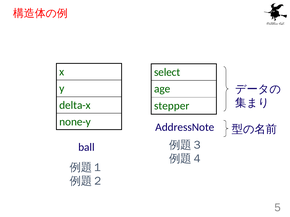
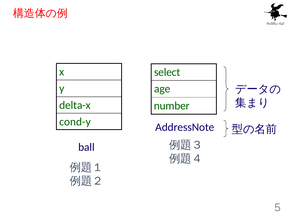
stepper: stepper -> number
none-y: none-y -> cond-y
